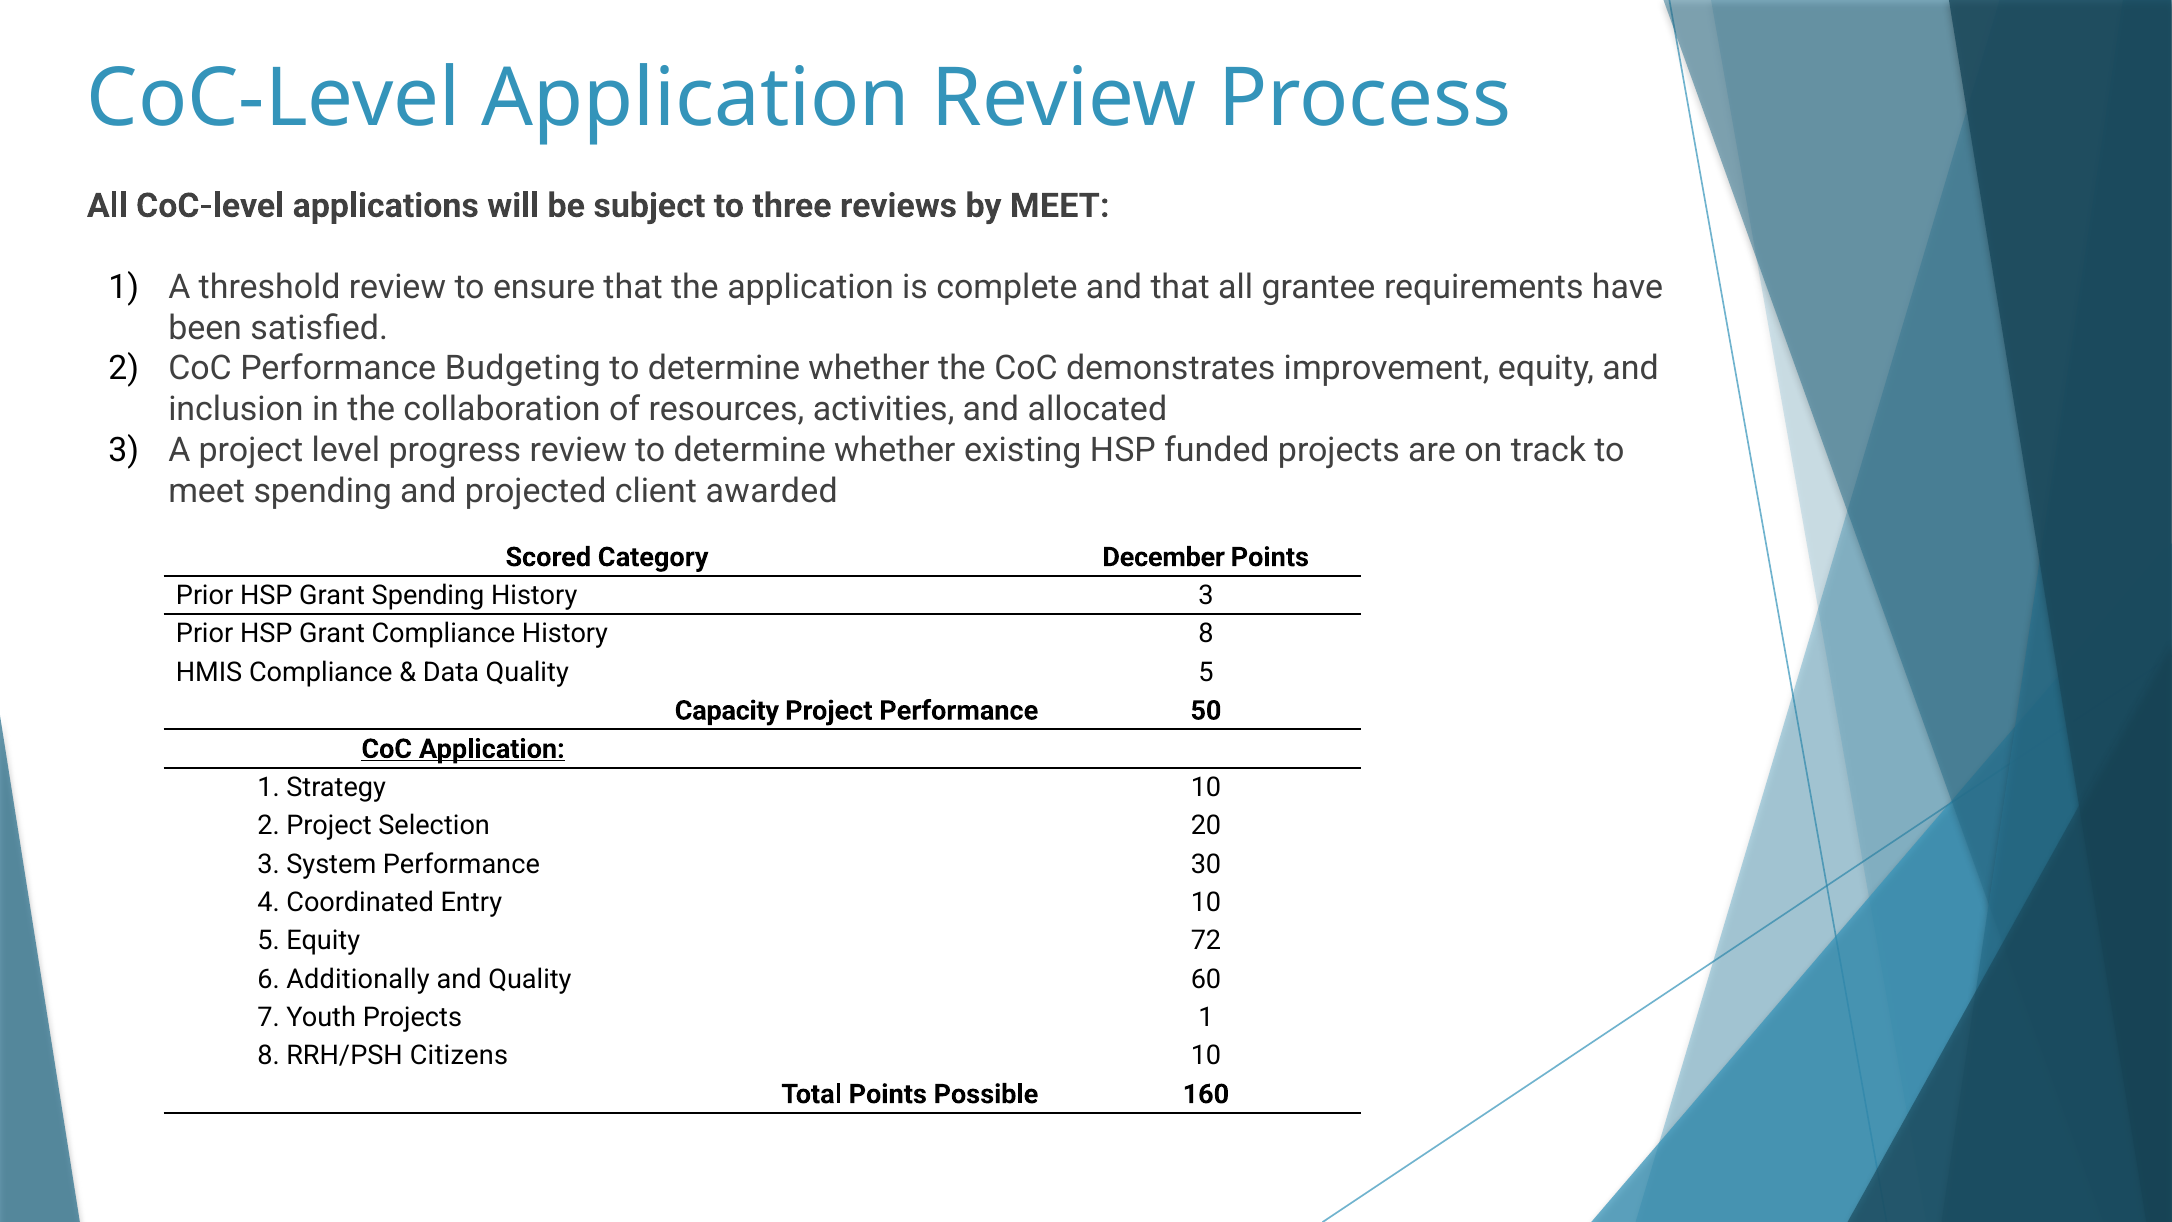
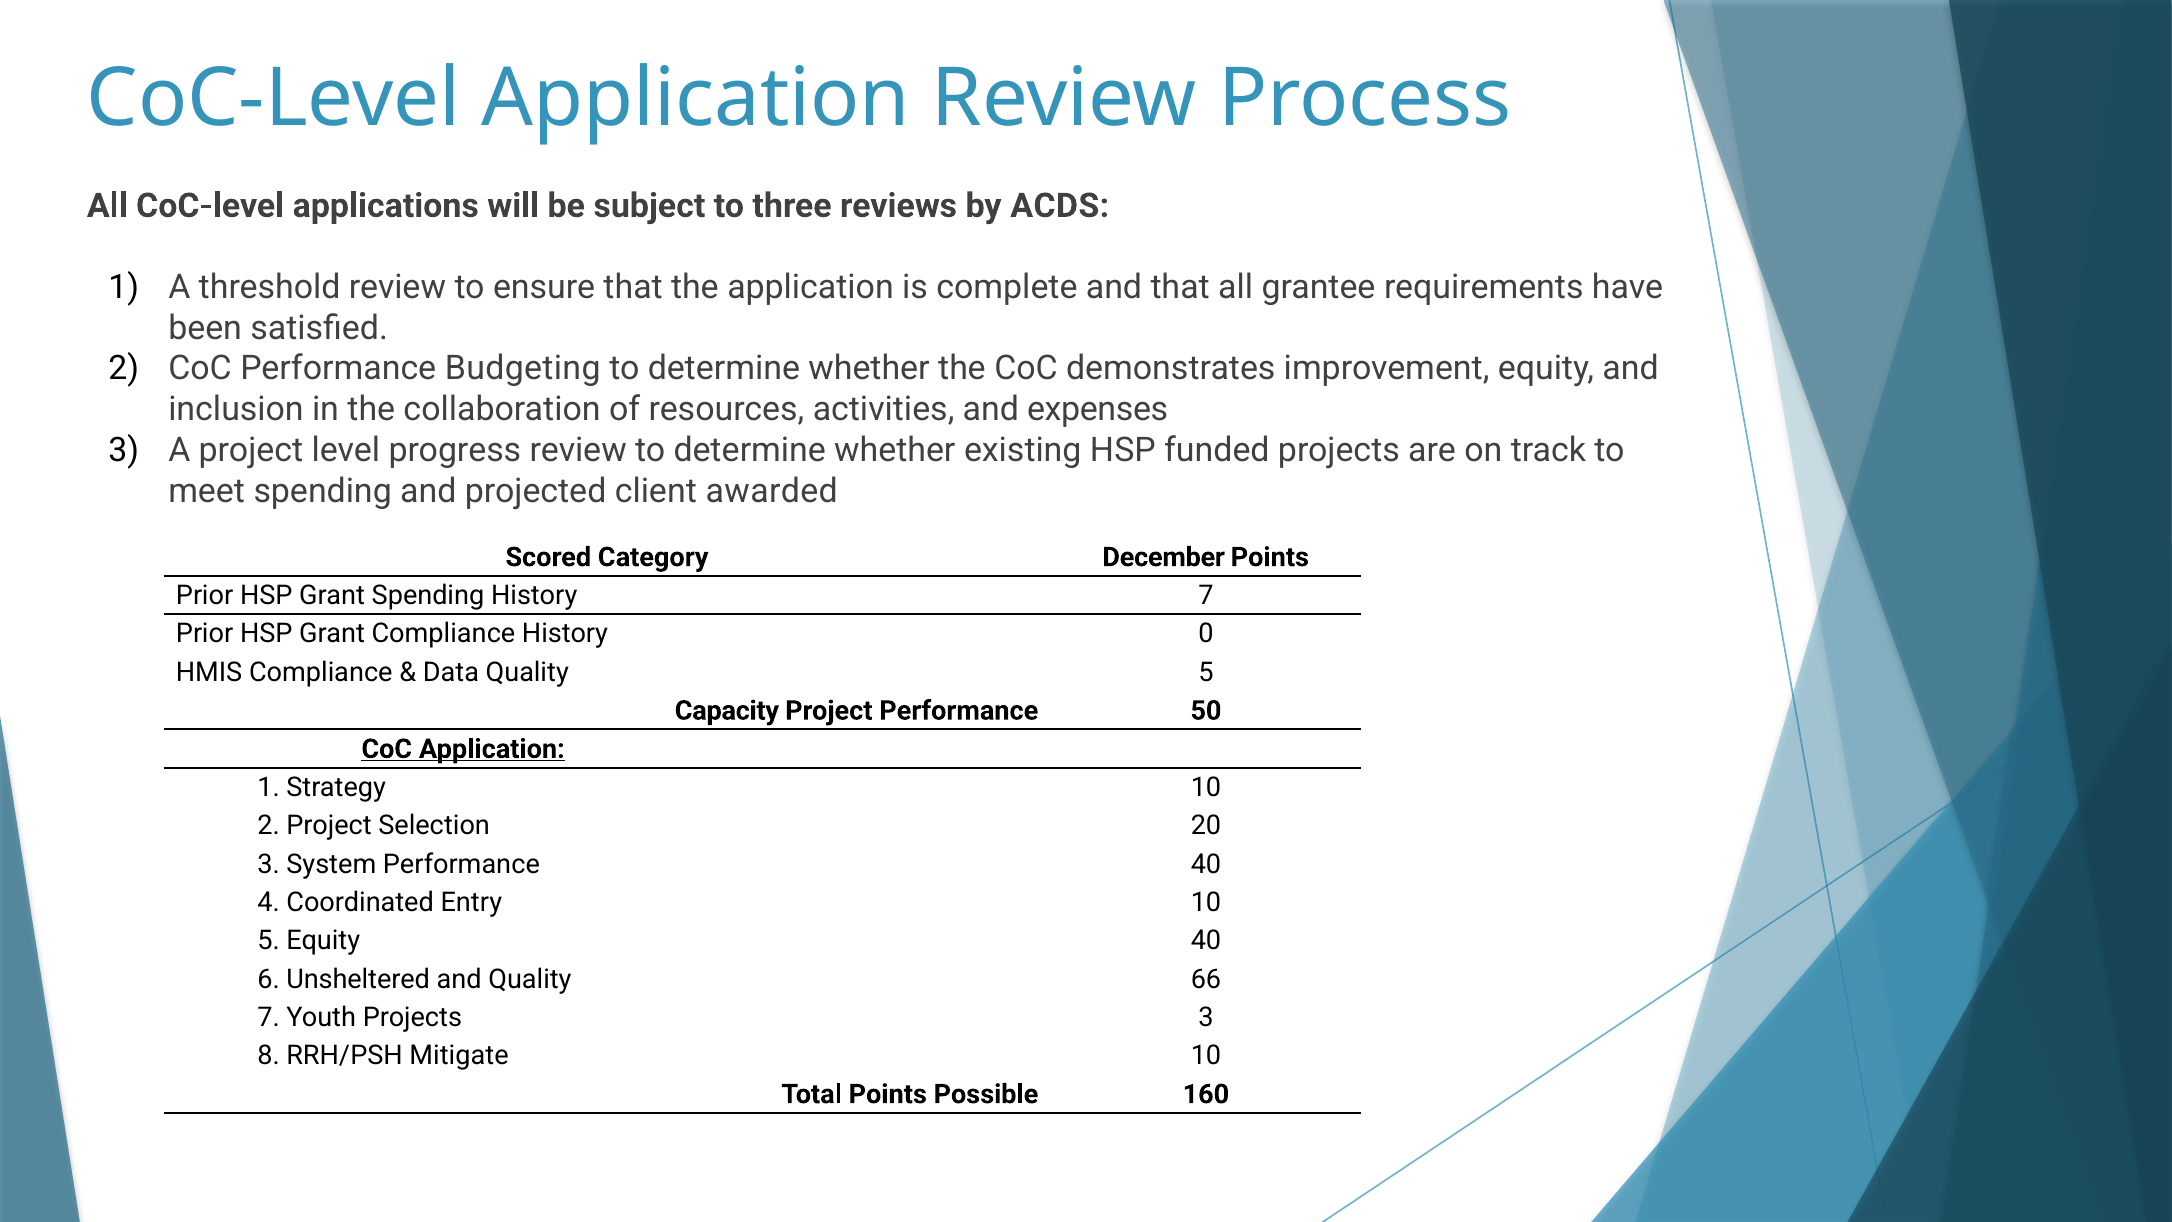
by MEET: MEET -> ACDS
allocated: allocated -> expenses
History 3: 3 -> 7
History 8: 8 -> 0
Performance 30: 30 -> 40
Equity 72: 72 -> 40
Additionally: Additionally -> Unsheltered
60: 60 -> 66
Projects 1: 1 -> 3
Citizens: Citizens -> Mitigate
